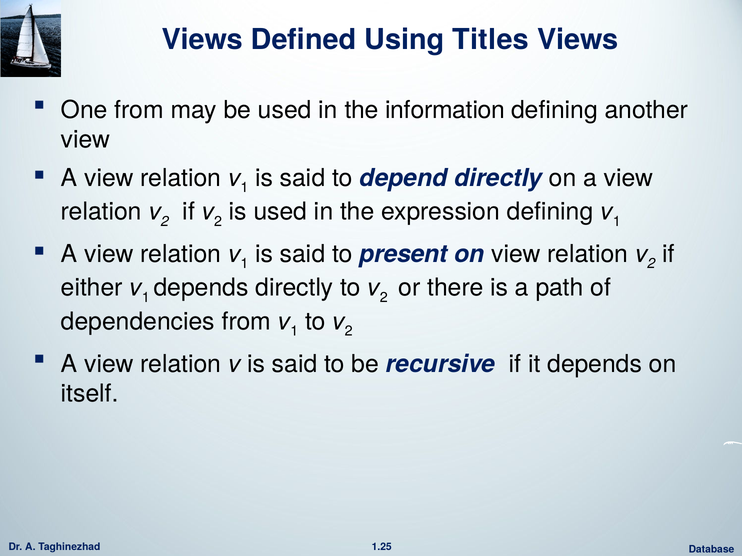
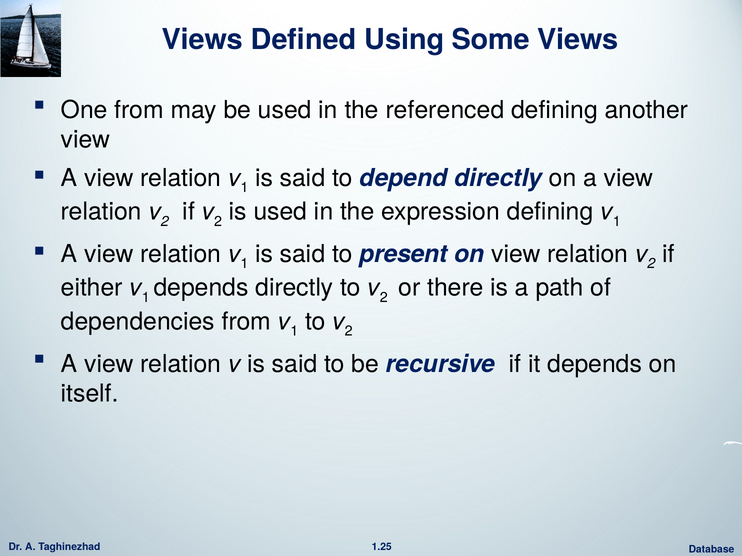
Titles: Titles -> Some
information: information -> referenced
